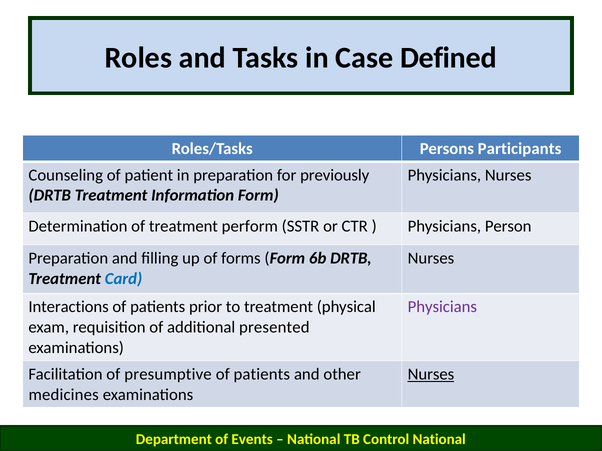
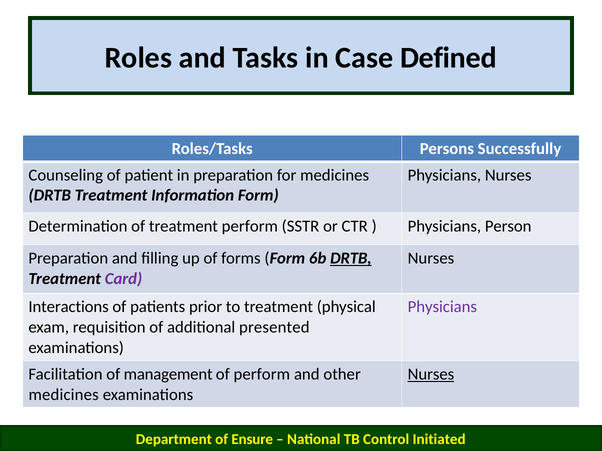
Participants: Participants -> Successfully
for previously: previously -> medicines
DRTB at (351, 259) underline: none -> present
Card colour: blue -> purple
presumptive: presumptive -> management
patients at (262, 375): patients -> perform
Events: Events -> Ensure
Control National: National -> Initiated
